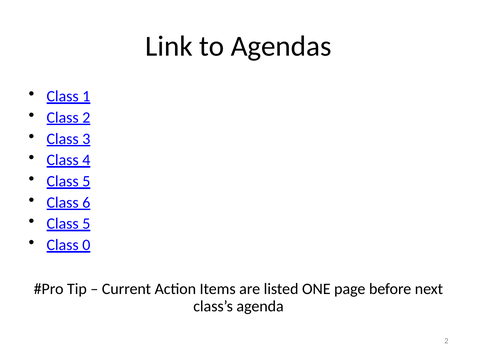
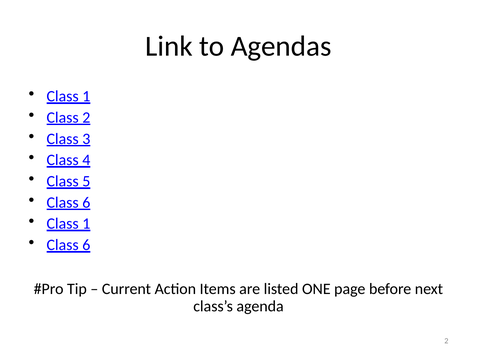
5 at (86, 224): 5 -> 1
0 at (86, 245): 0 -> 6
